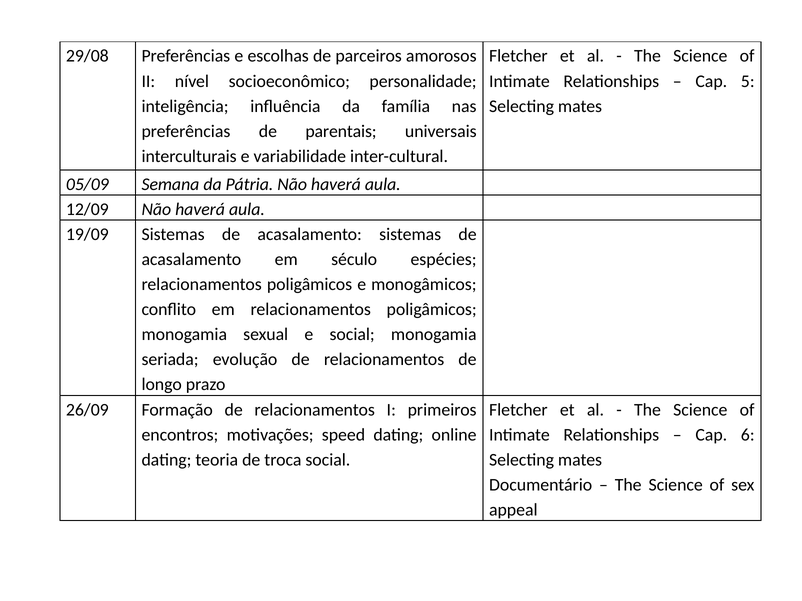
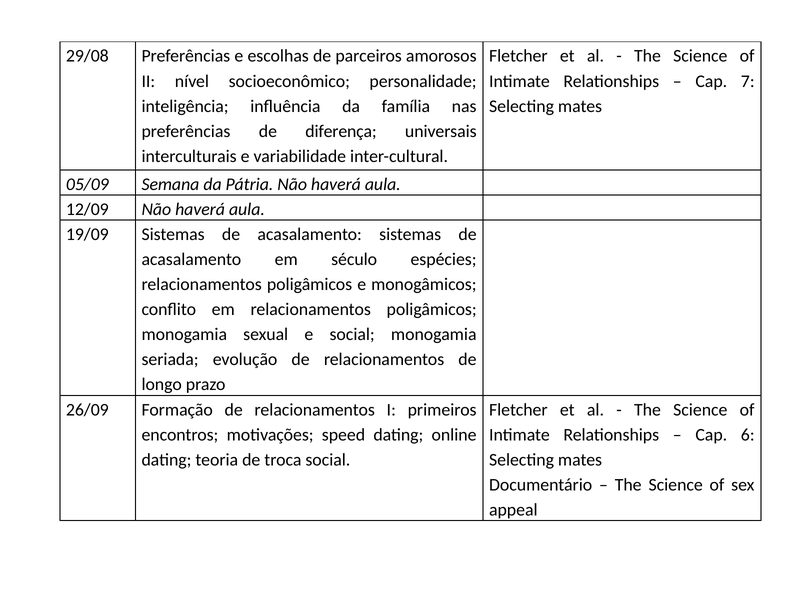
5: 5 -> 7
parentais: parentais -> diferença
